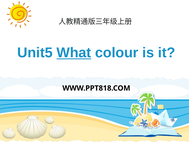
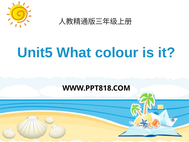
What underline: present -> none
